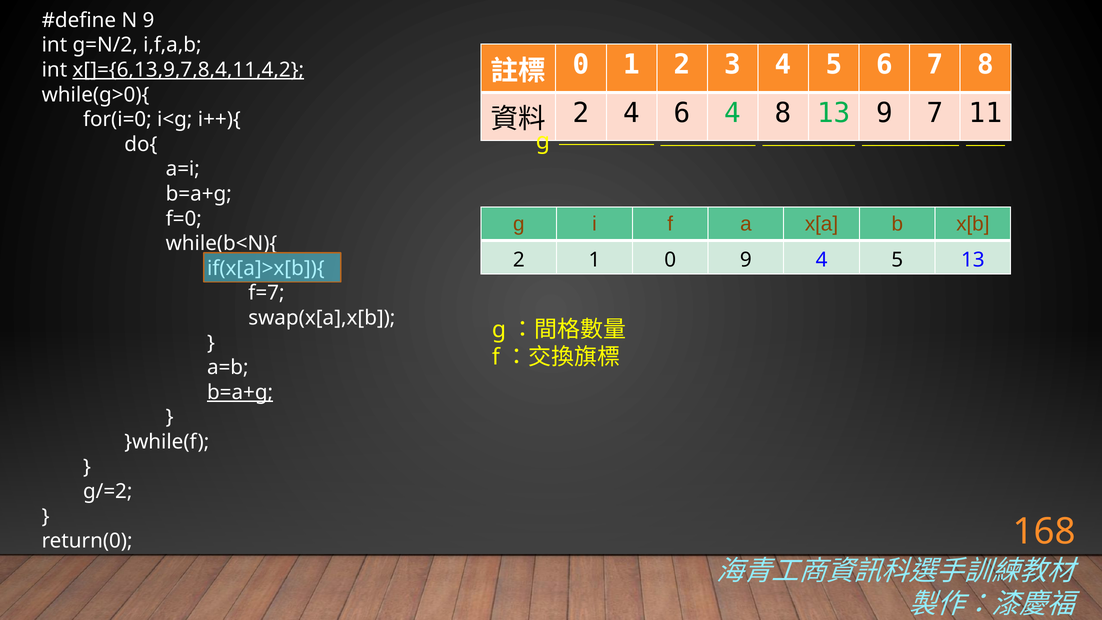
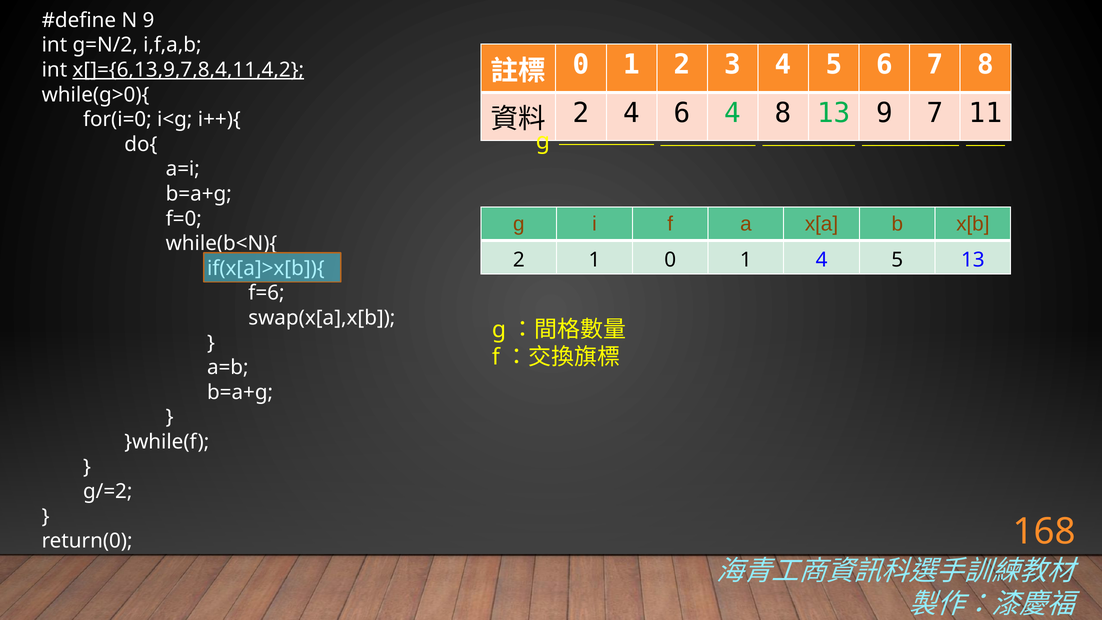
1 0 9: 9 -> 1
f=7: f=7 -> f=6
b=a+g at (240, 392) underline: present -> none
